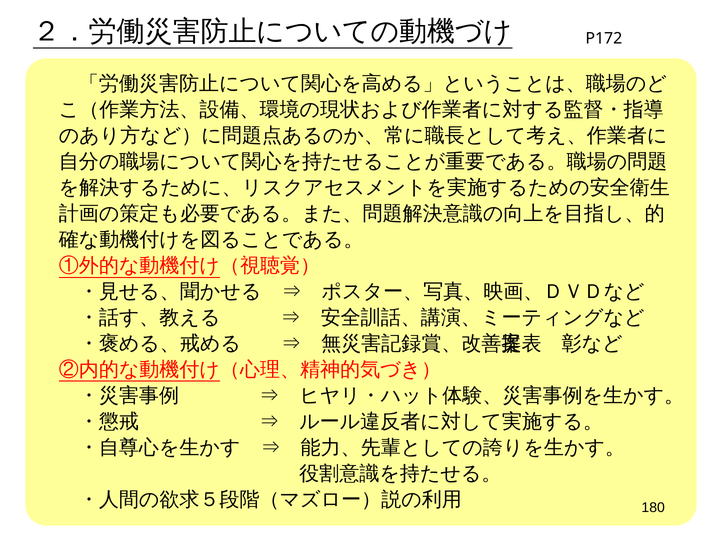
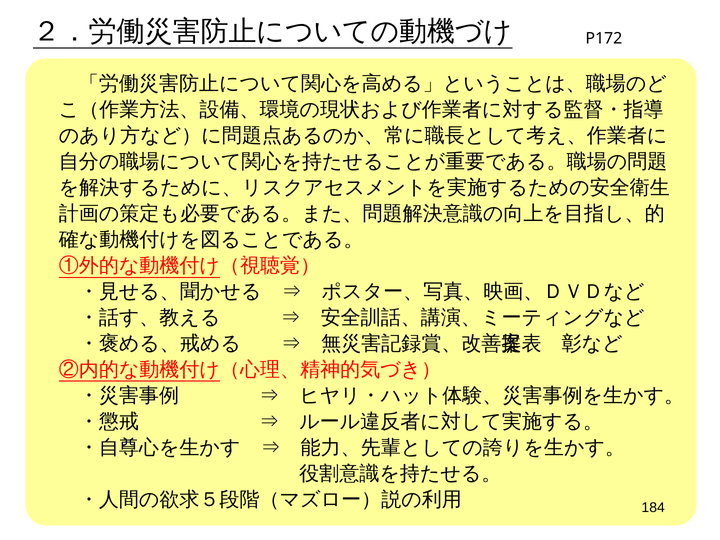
180: 180 -> 184
